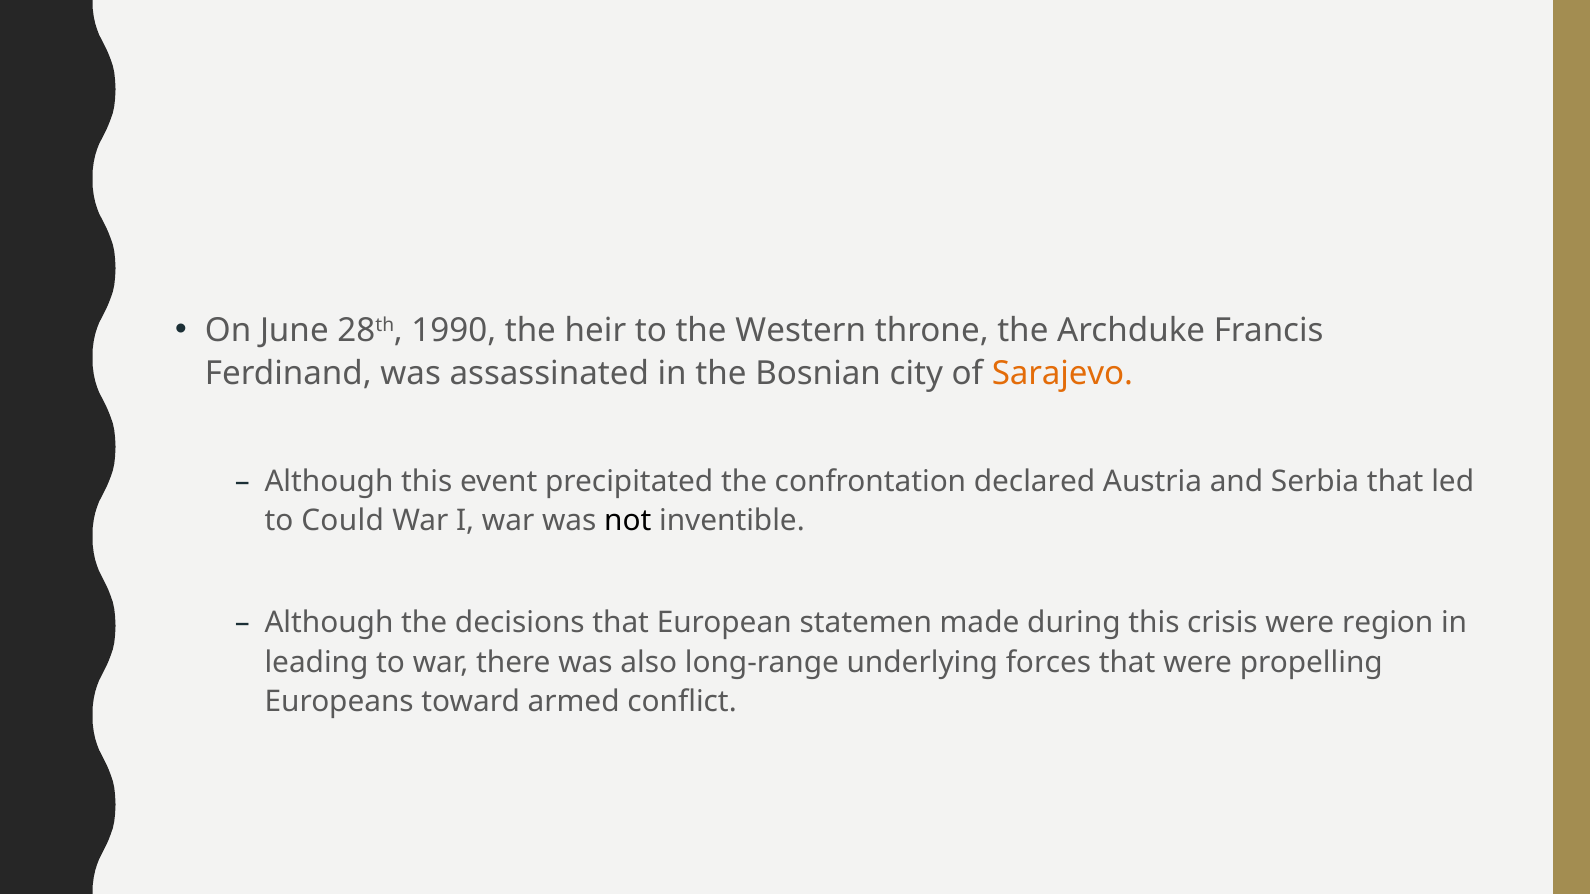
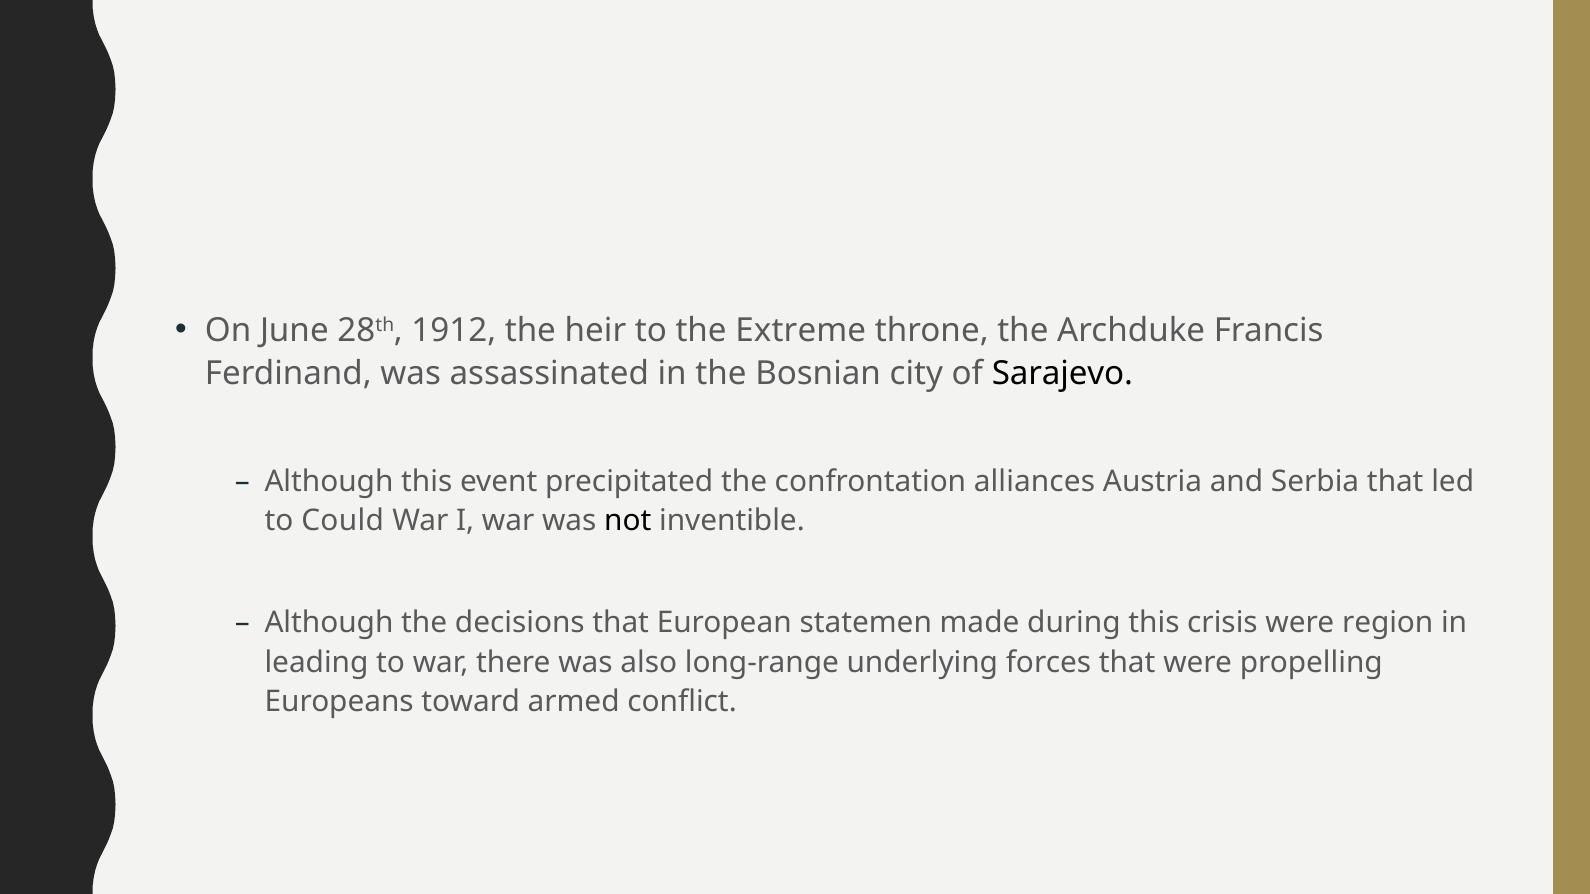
1990: 1990 -> 1912
Western: Western -> Extreme
Sarajevo colour: orange -> black
declared: declared -> alliances
